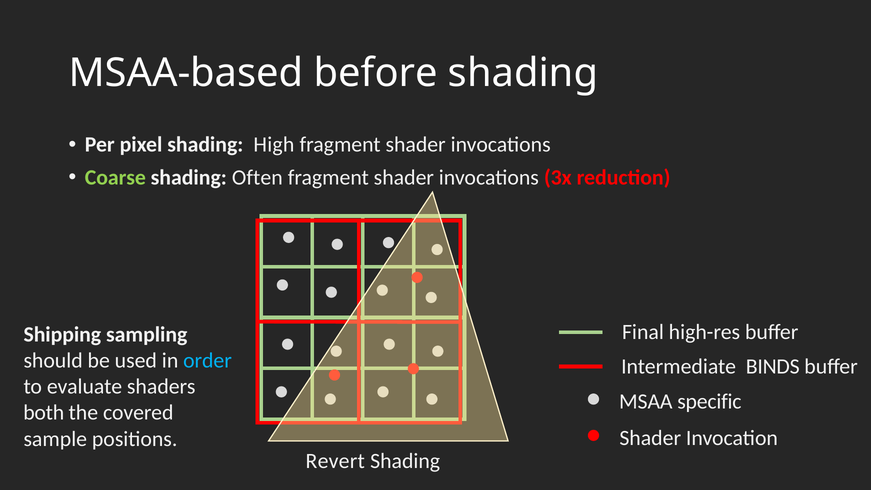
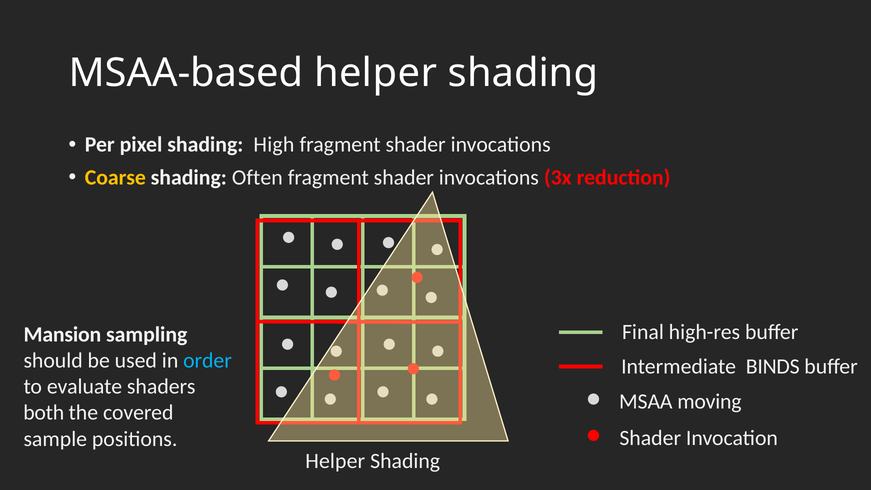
MSAA-based before: before -> helper
Coarse colour: light green -> yellow
Shipping: Shipping -> Mansion
specific: specific -> moving
Revert at (335, 461): Revert -> Helper
